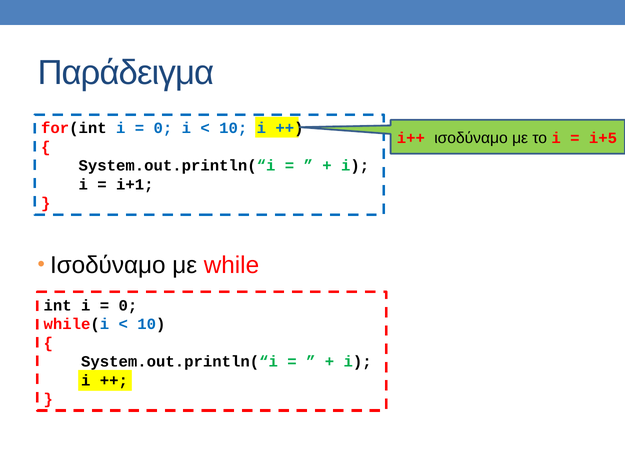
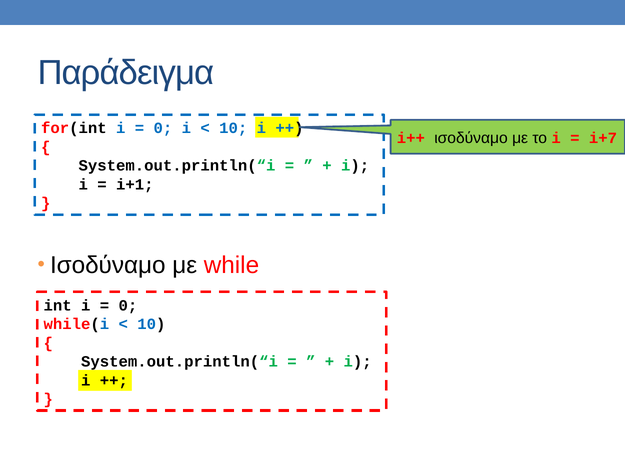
i+5: i+5 -> i+7
